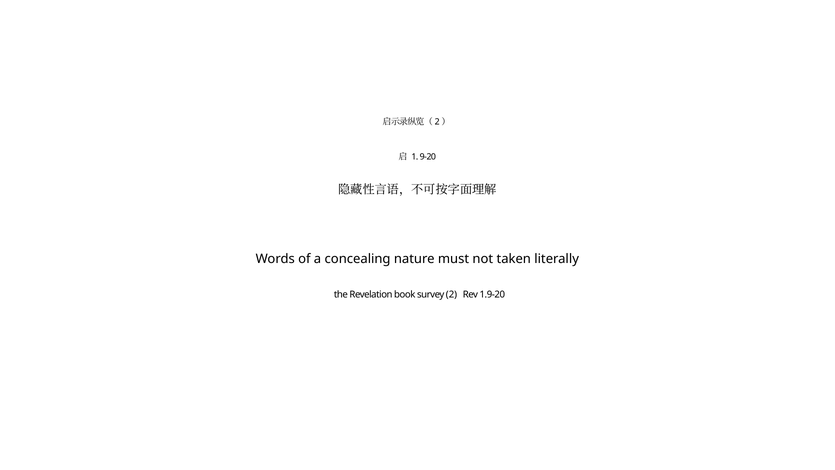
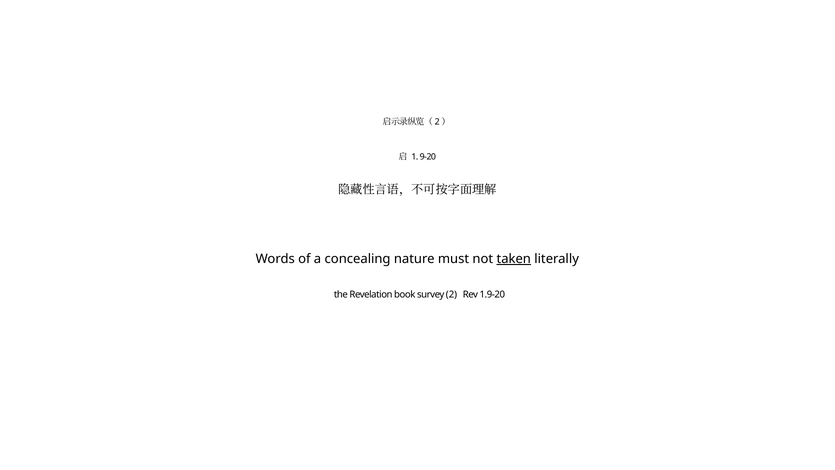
taken underline: none -> present
